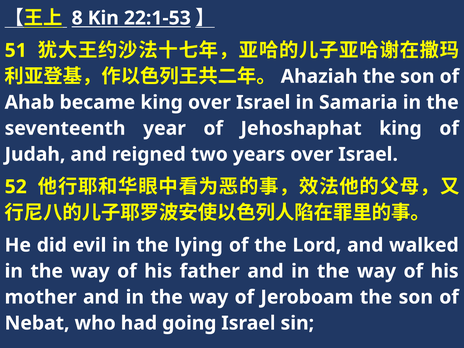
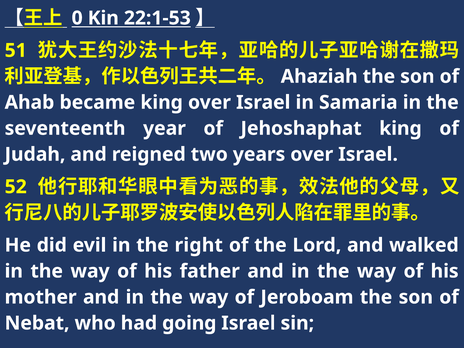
8: 8 -> 0
lying: lying -> right
